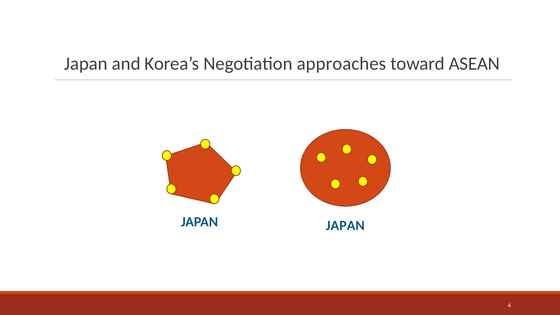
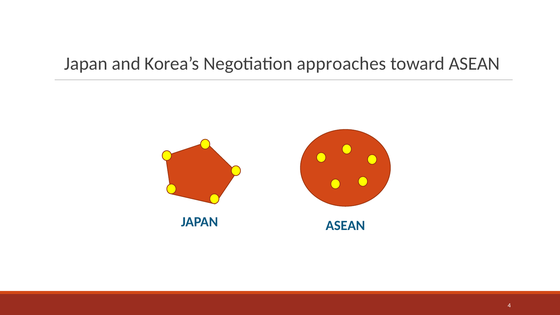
JAPAN at (345, 225): JAPAN -> ASEAN
